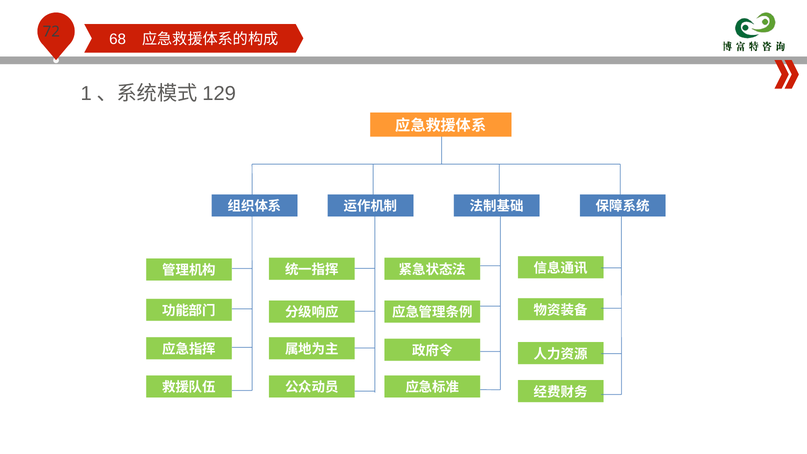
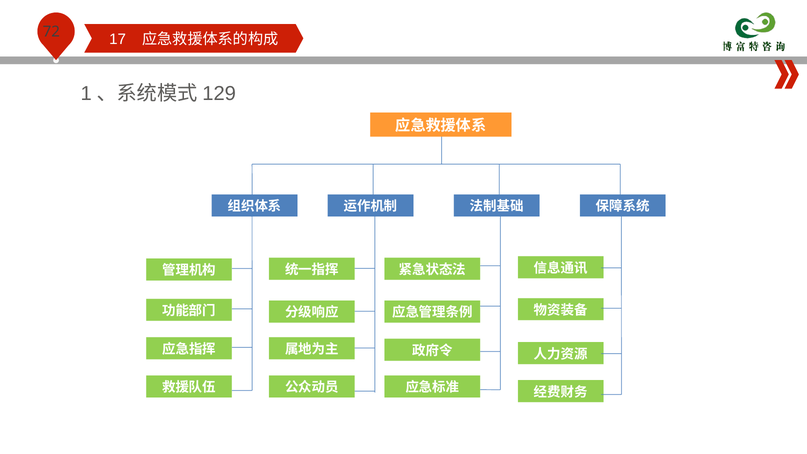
68: 68 -> 17
